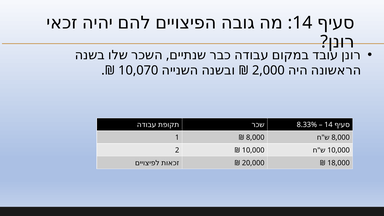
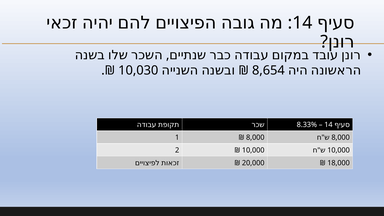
10,070: 10,070 -> 10,030
2,000: 2,000 -> 8,654
